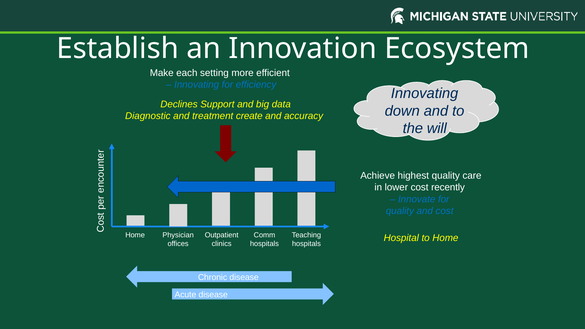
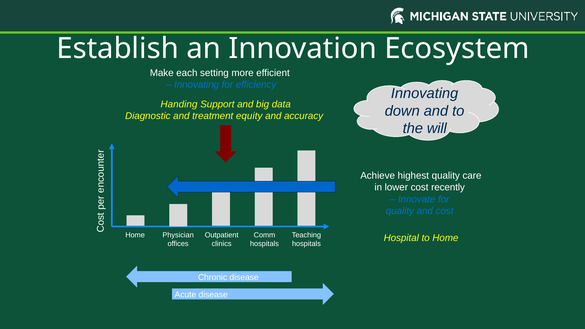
Declines: Declines -> Handing
create: create -> equity
